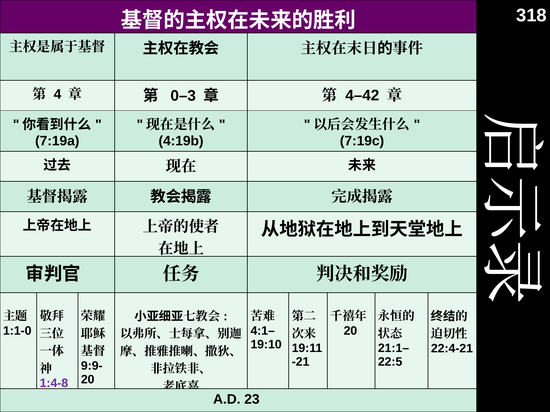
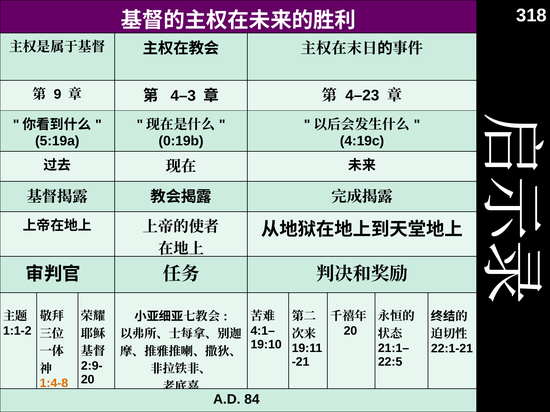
4: 4 -> 9
0–3: 0–3 -> 4–3
4–42: 4–42 -> 4–23
4:19b: 4:19b -> 0:19b
7:19c: 7:19c -> 4:19c
7:19a: 7:19a -> 5:19a
1:1-0: 1:1-0 -> 1:1-2
22:4-21: 22:4-21 -> 22:1-21
9:9-: 9:9- -> 2:9-
1:4-8 colour: purple -> orange
23: 23 -> 84
